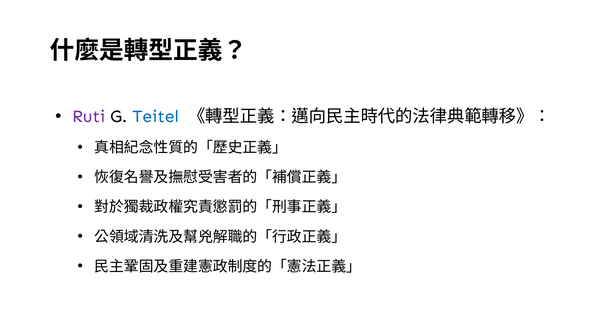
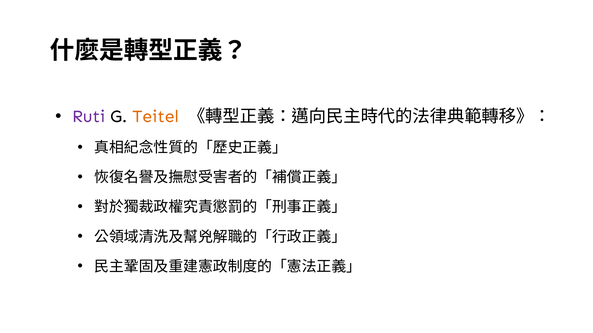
Teitel colour: blue -> orange
